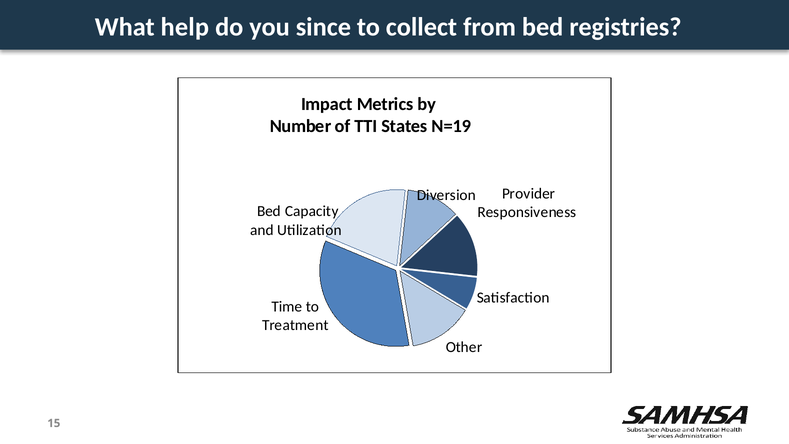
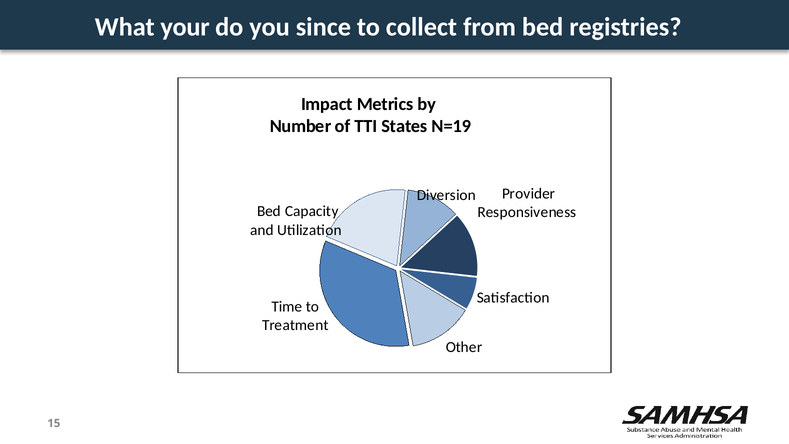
help: help -> your
